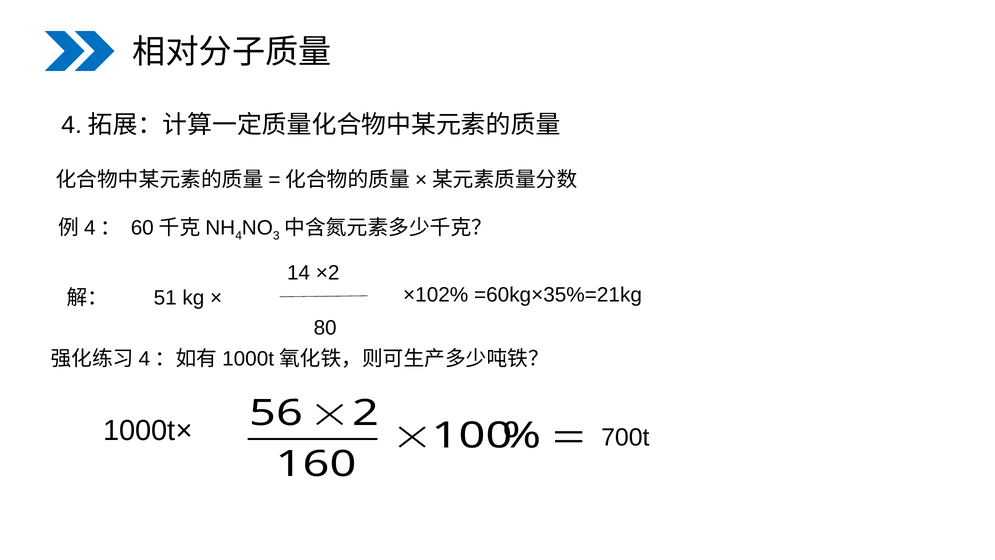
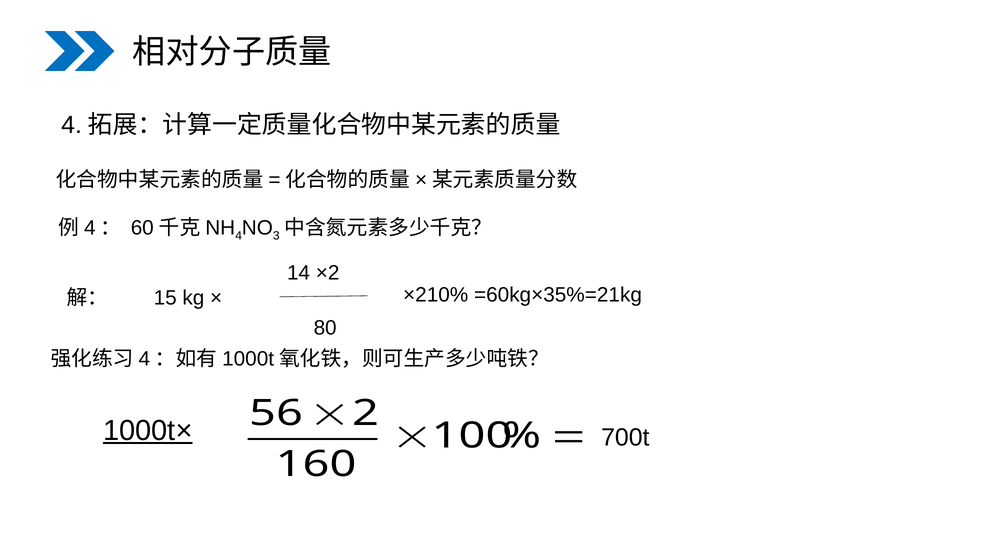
×102%: ×102% -> ×210%
51: 51 -> 15
1000t× underline: none -> present
